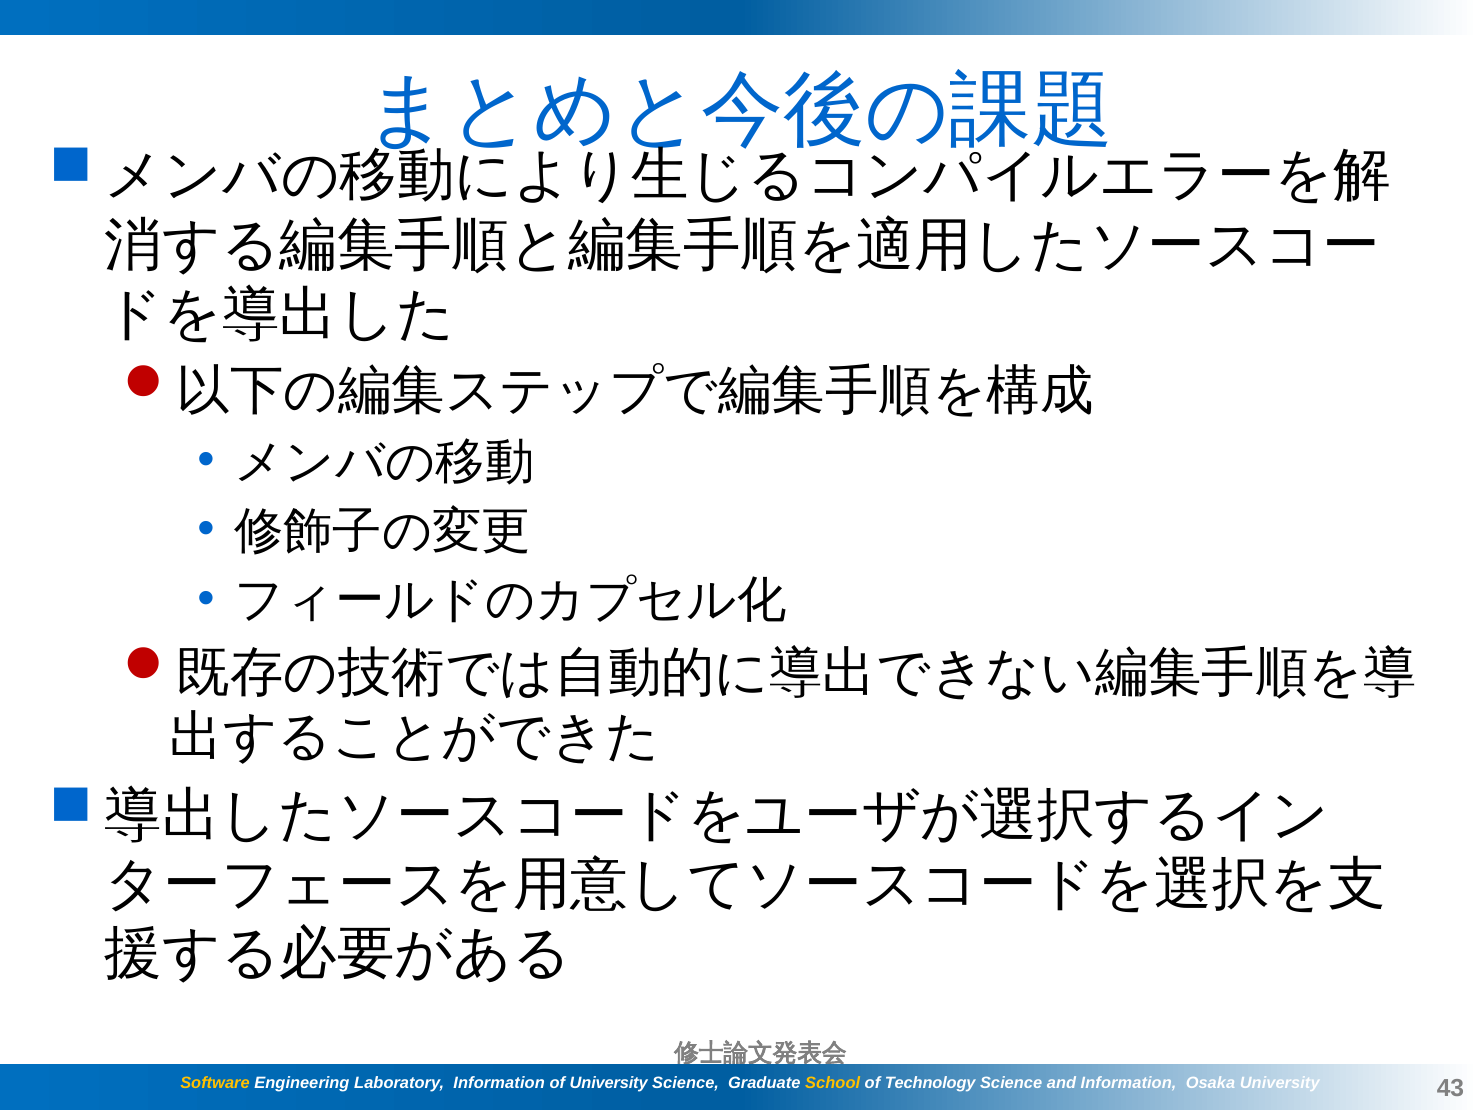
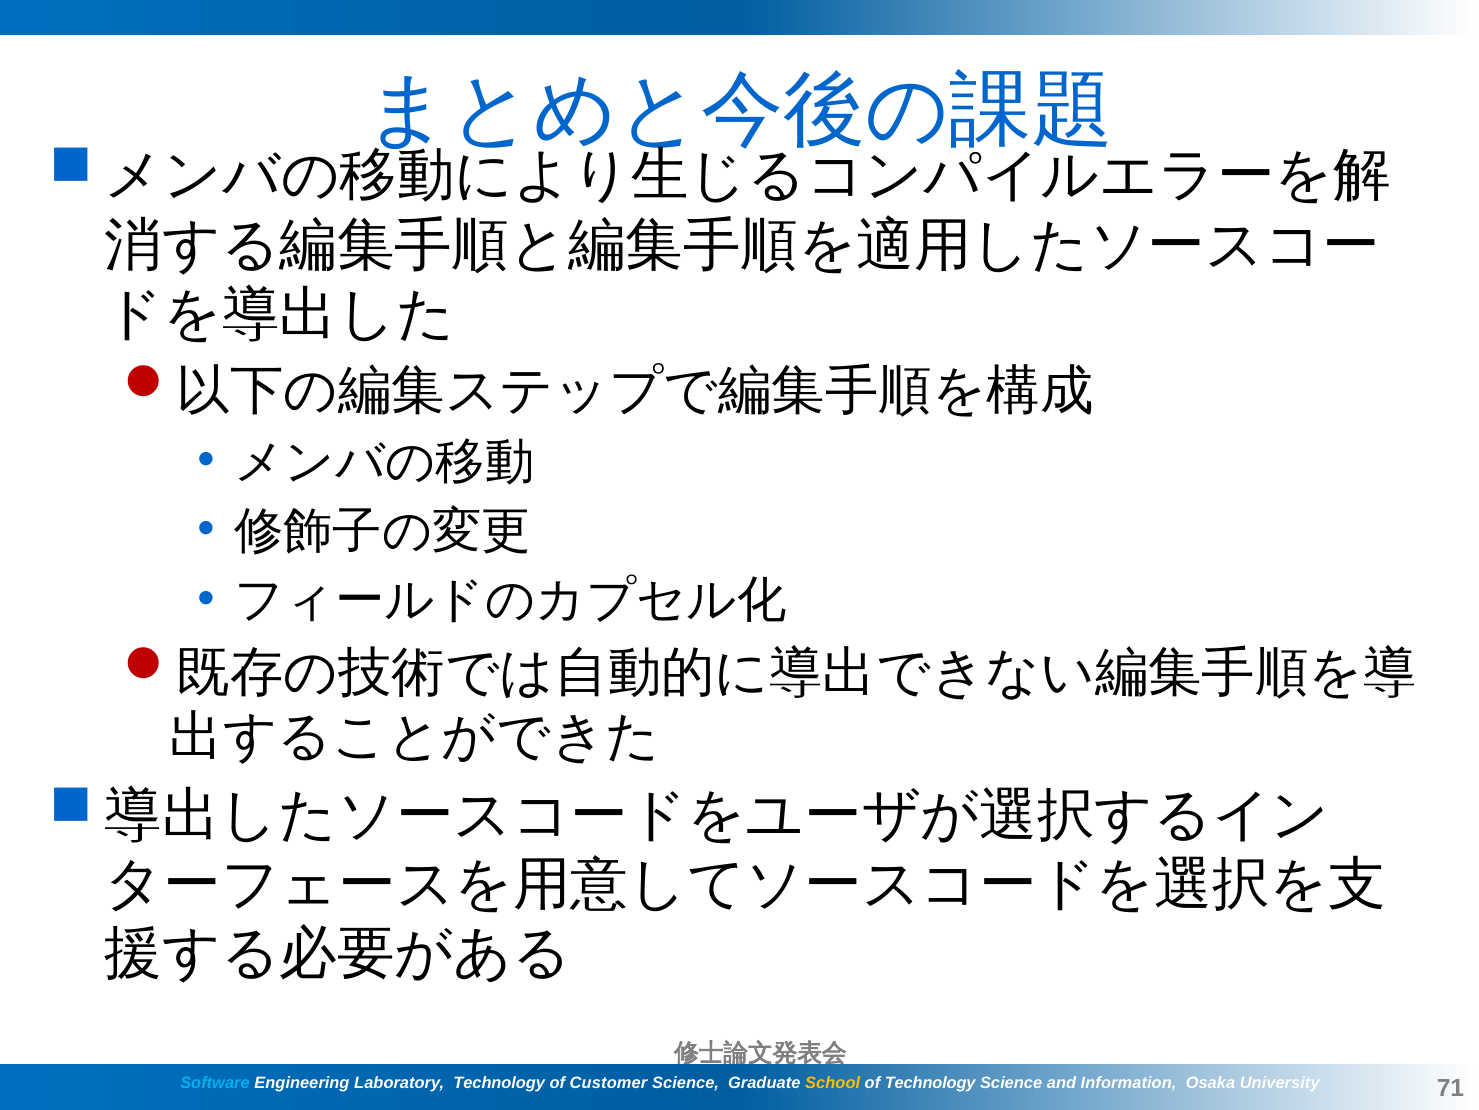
Software colour: yellow -> light blue
Laboratory Information: Information -> Technology
of University: University -> Customer
43: 43 -> 71
